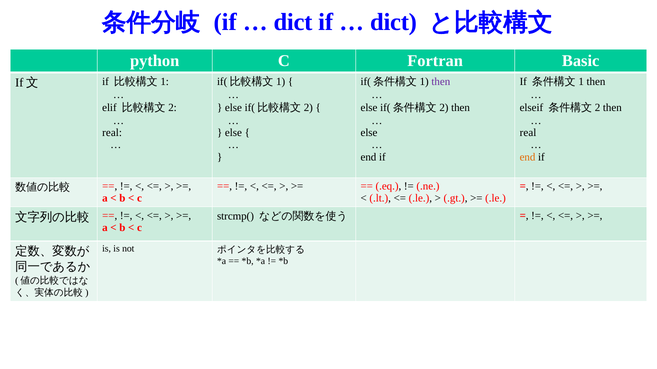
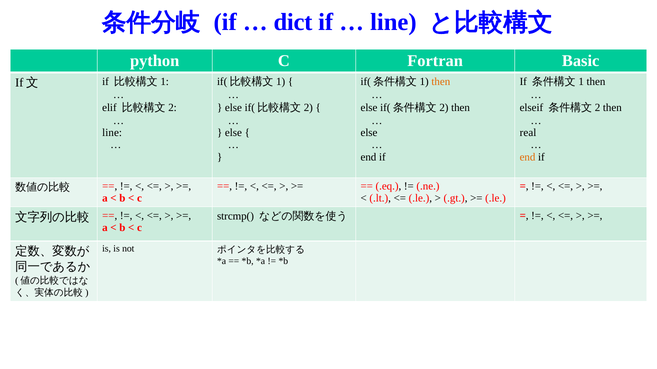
dict at (394, 22): dict -> line
then at (441, 82) colour: purple -> orange
real at (112, 133): real -> line
